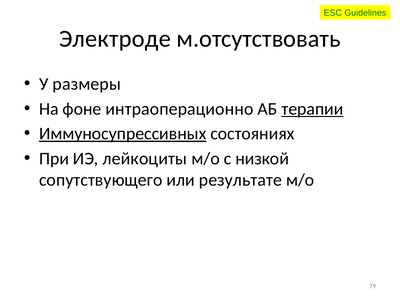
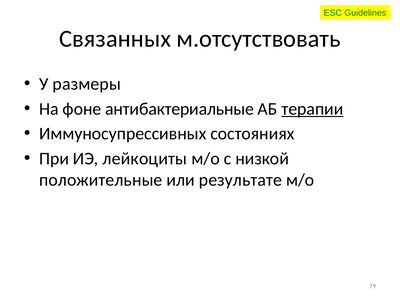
Электроде: Электроде -> Связанных
интраоперационно: интраоперационно -> антибактериальные
Иммуносупрессивных underline: present -> none
сопутствующего: сопутствующего -> положительные
